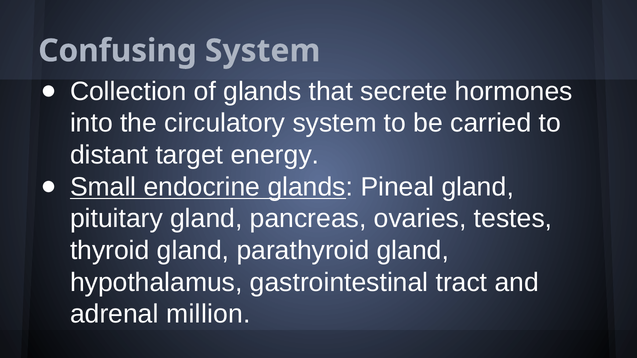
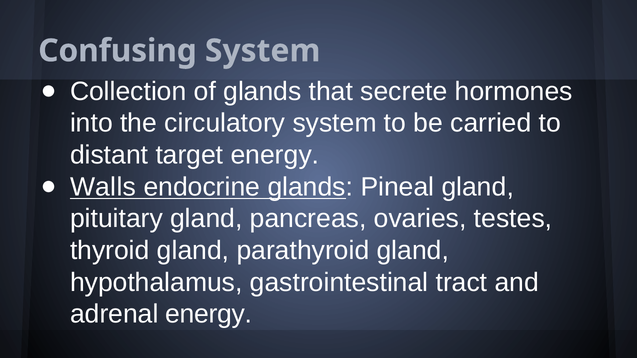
Small: Small -> Walls
adrenal million: million -> energy
